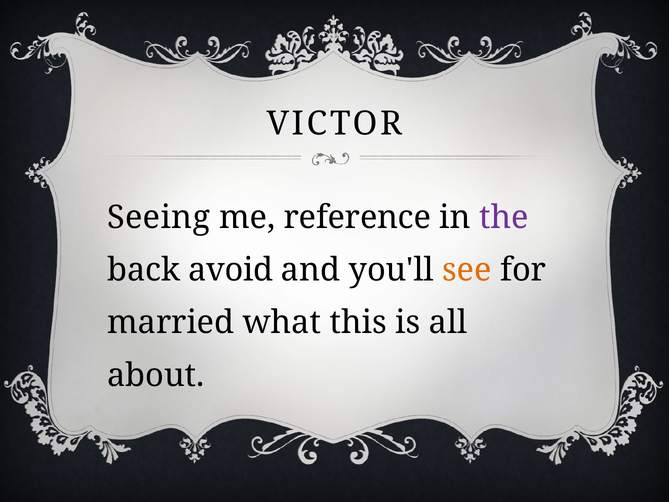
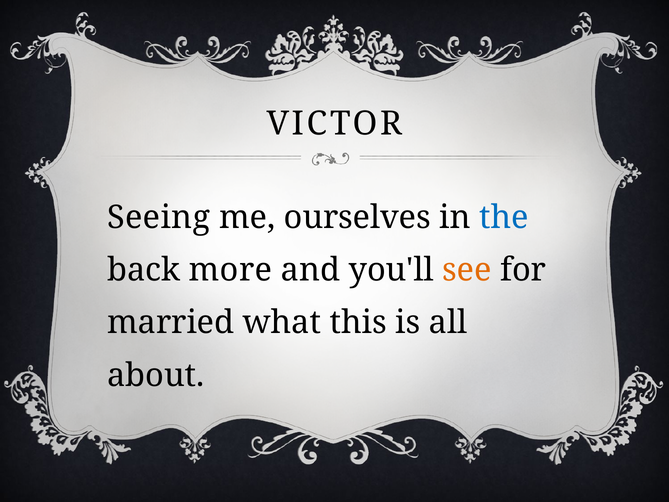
reference: reference -> ourselves
the colour: purple -> blue
avoid: avoid -> more
